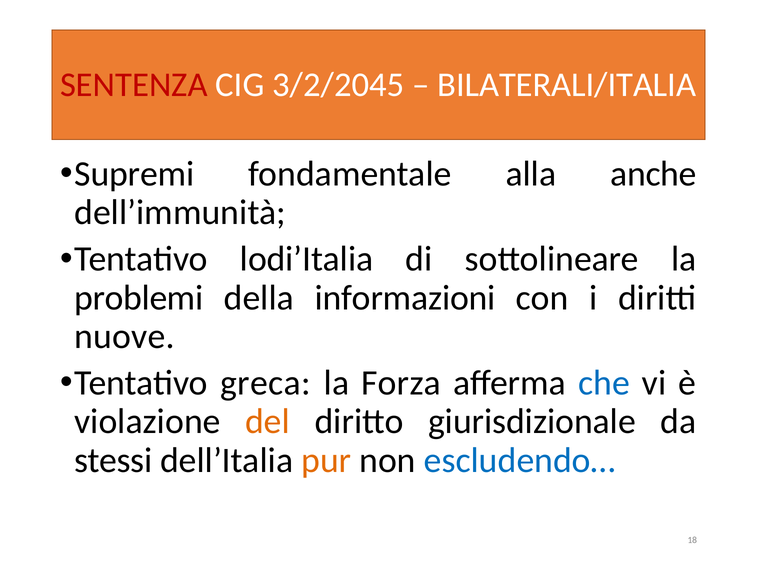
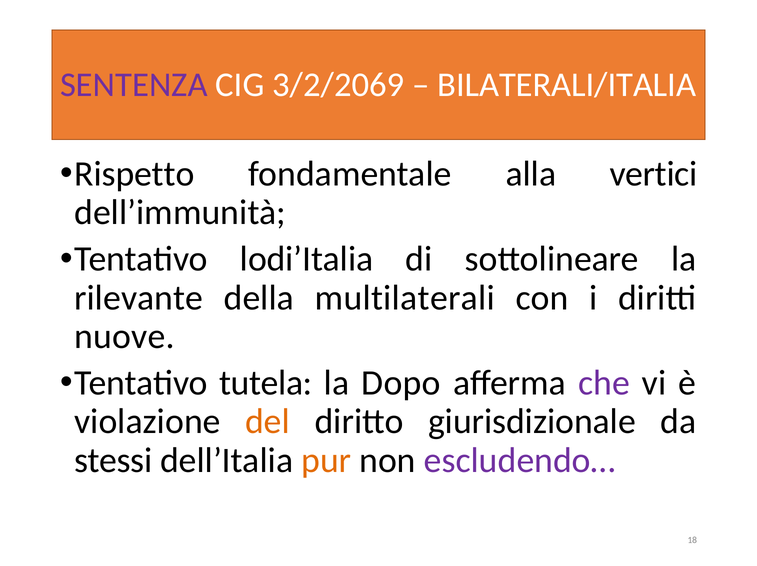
SENTENZA colour: red -> purple
3/2/2045: 3/2/2045 -> 3/2/2069
Supremi: Supremi -> Rispetto
anche: anche -> vertici
problemi: problemi -> rilevante
informazioni: informazioni -> multilaterali
greca: greca -> tutela
Forza: Forza -> Dopo
che colour: blue -> purple
escludendo… colour: blue -> purple
